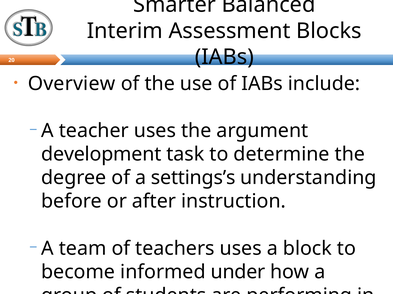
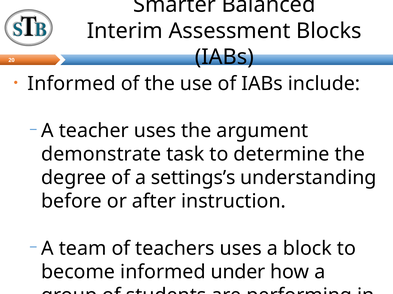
Overview at (71, 84): Overview -> Informed
development: development -> demonstrate
